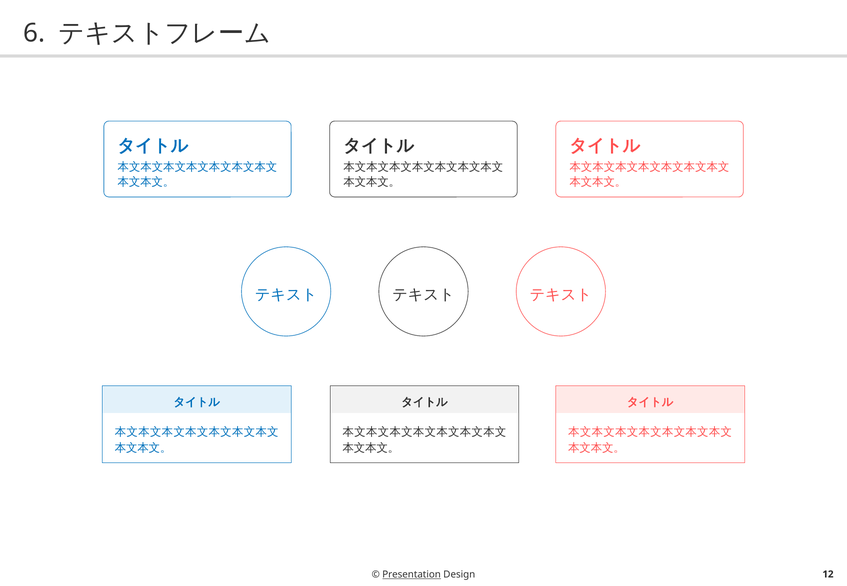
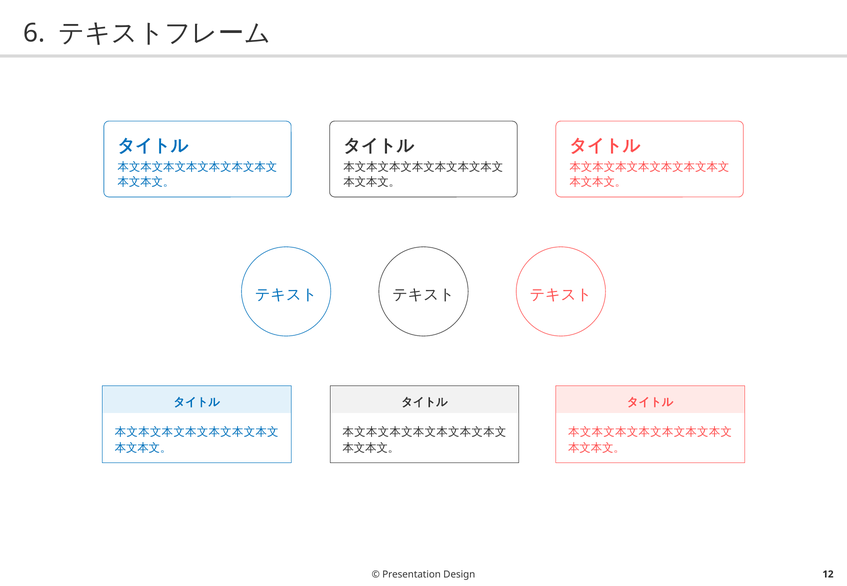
Presentation underline: present -> none
